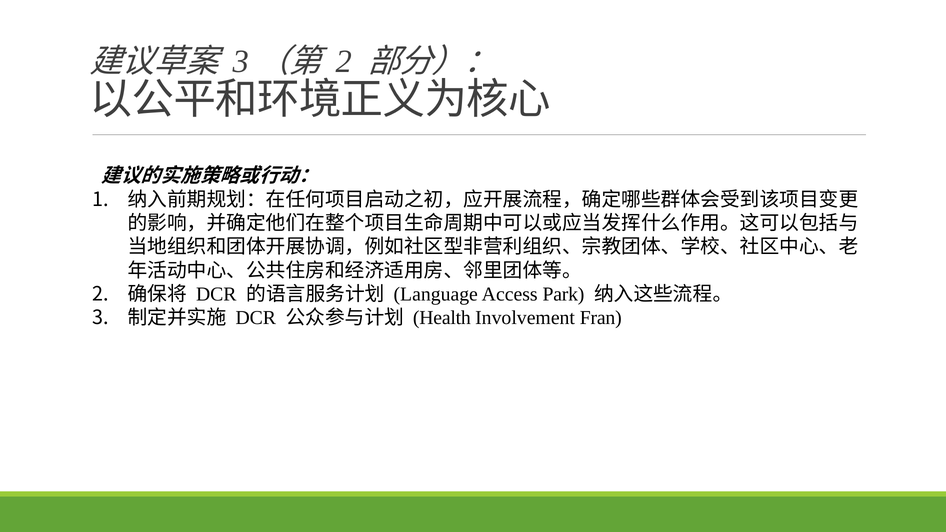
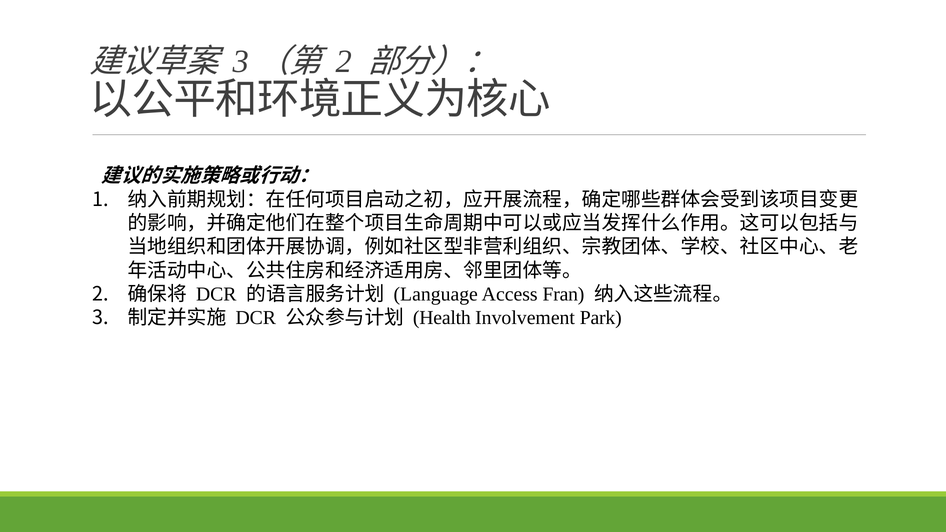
Park: Park -> Fran
Fran: Fran -> Park
